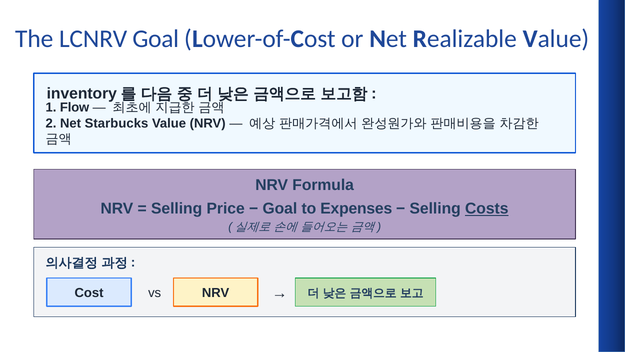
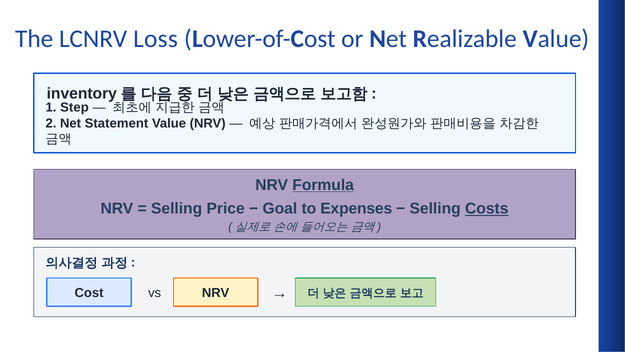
LCNRV Goal: Goal -> Loss
Flow: Flow -> Step
Starbucks: Starbucks -> Statement
Formula underline: none -> present
